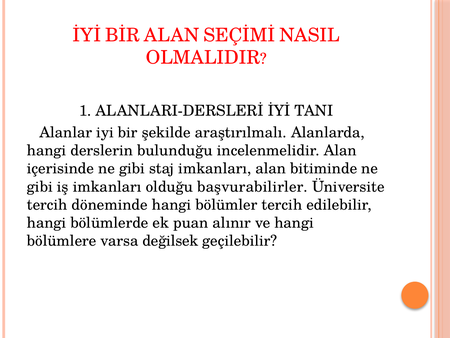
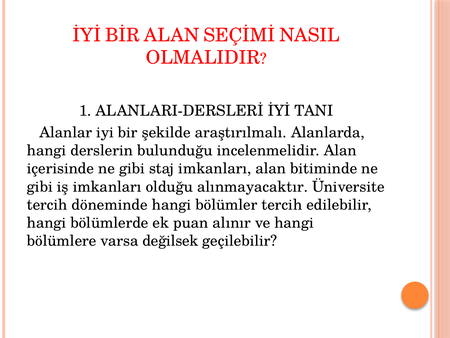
başvurabilirler: başvurabilirler -> alınmayacaktır
